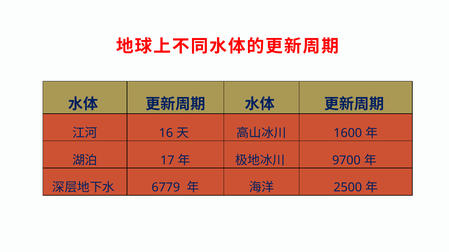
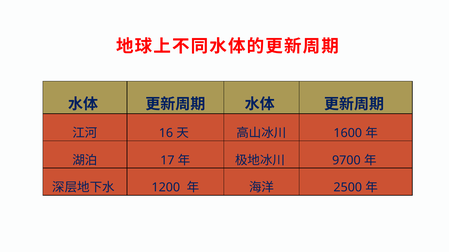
6779: 6779 -> 1200
